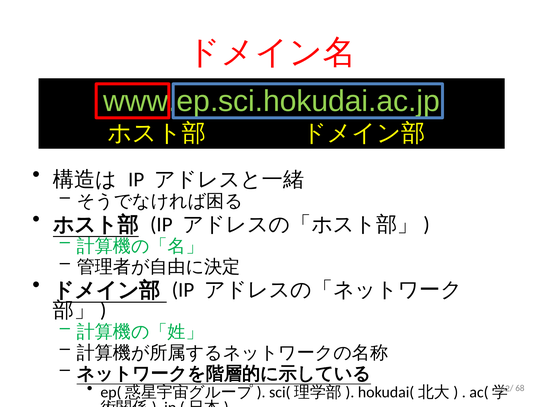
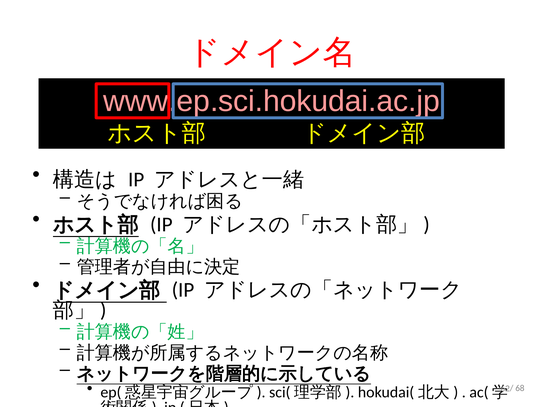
www.ep.sci.hokudai.ac.jp colour: light green -> pink
